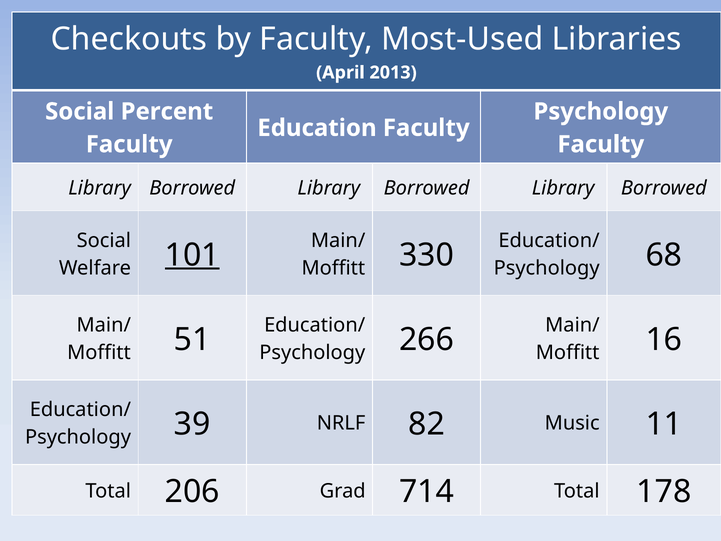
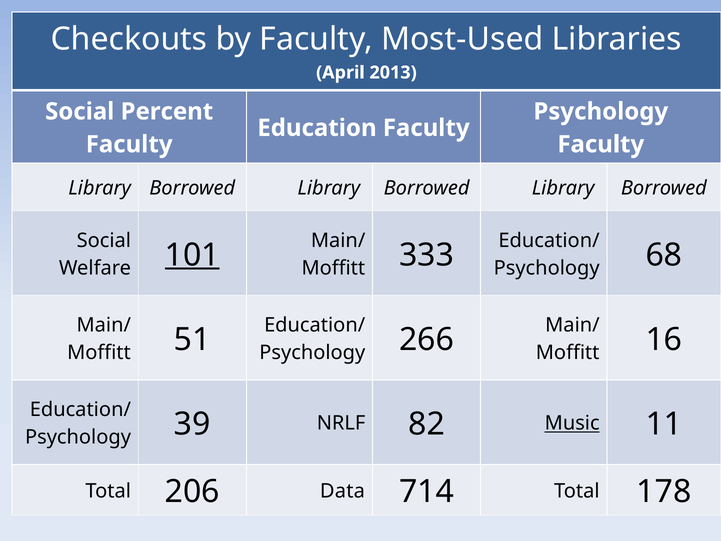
330: 330 -> 333
Music underline: none -> present
Grad: Grad -> Data
